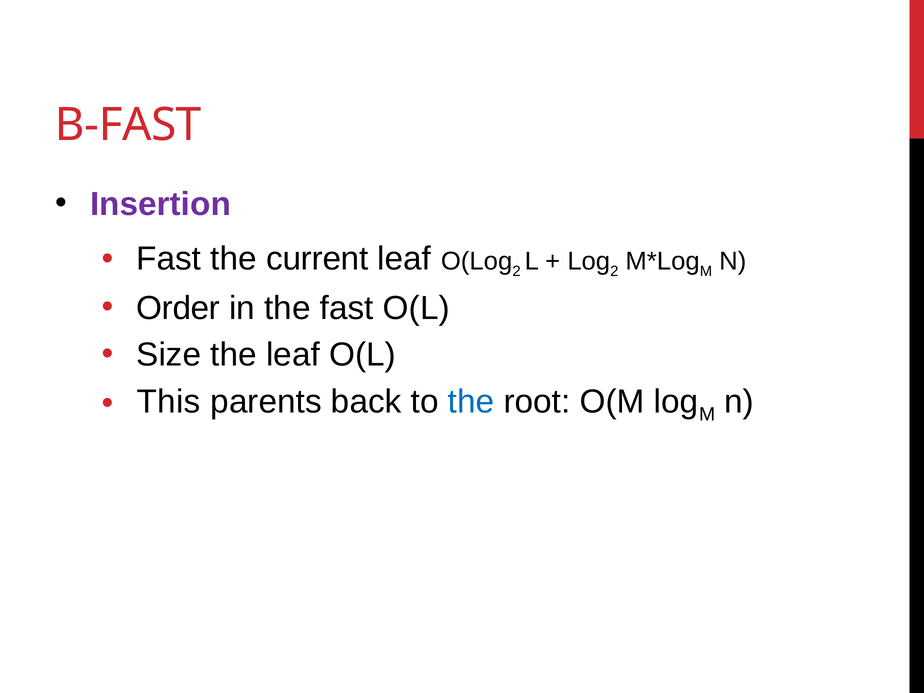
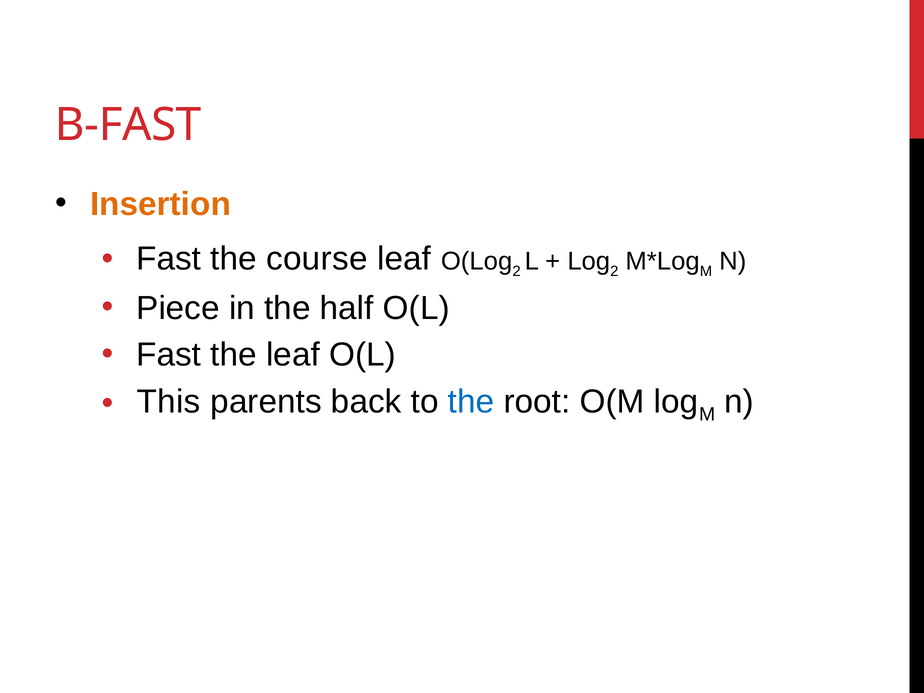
Insertion colour: purple -> orange
current: current -> course
Order: Order -> Piece
the fast: fast -> half
Size at (169, 355): Size -> Fast
